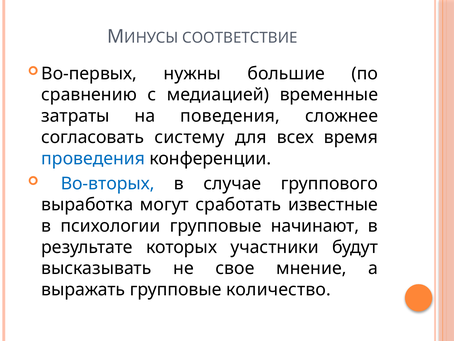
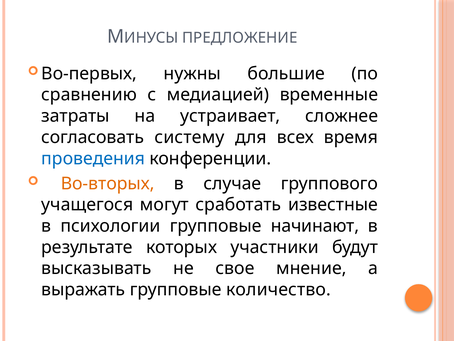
СООТВЕТСТВИЕ: СООТВЕТСТВИЕ -> ПРЕДЛОЖЕНИЕ
поведения: поведения -> устраивает
Во-вторых colour: blue -> orange
выработка: выработка -> учащегося
